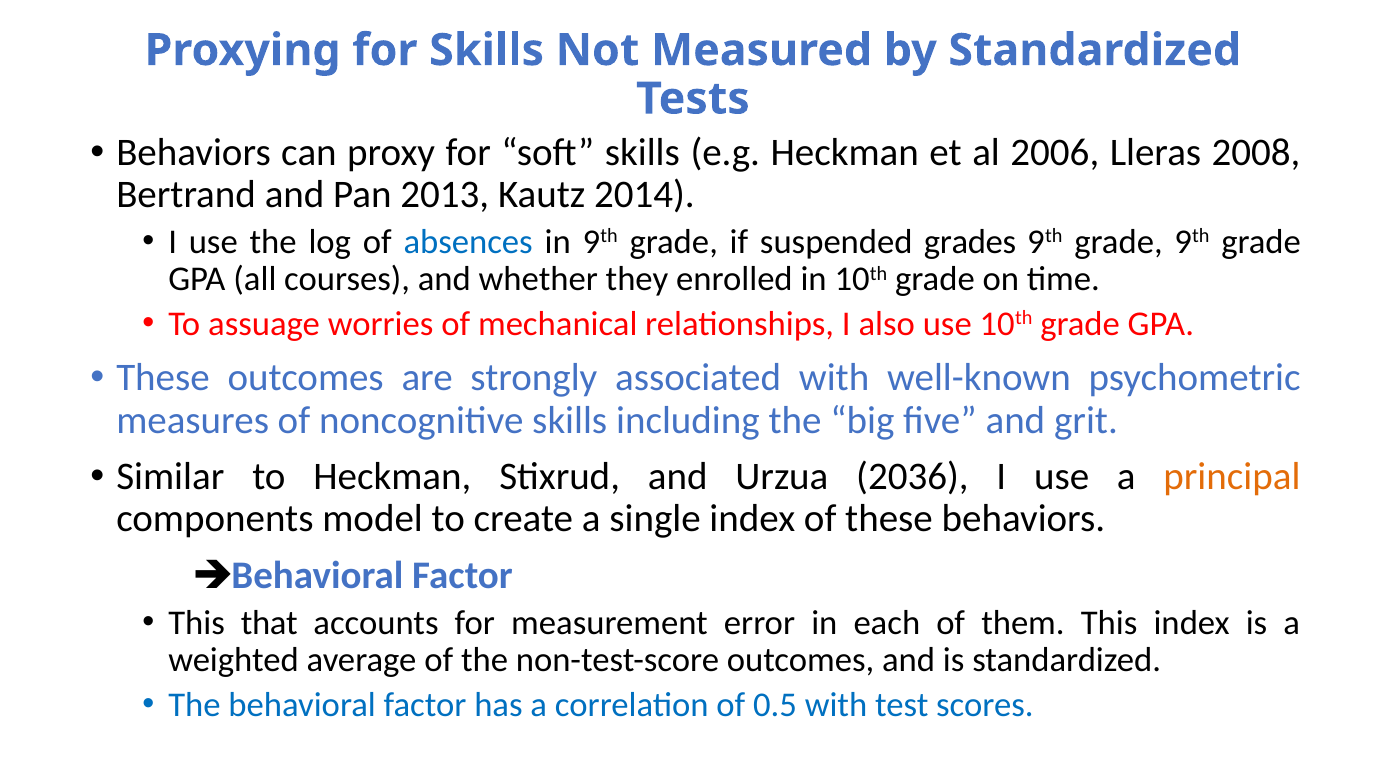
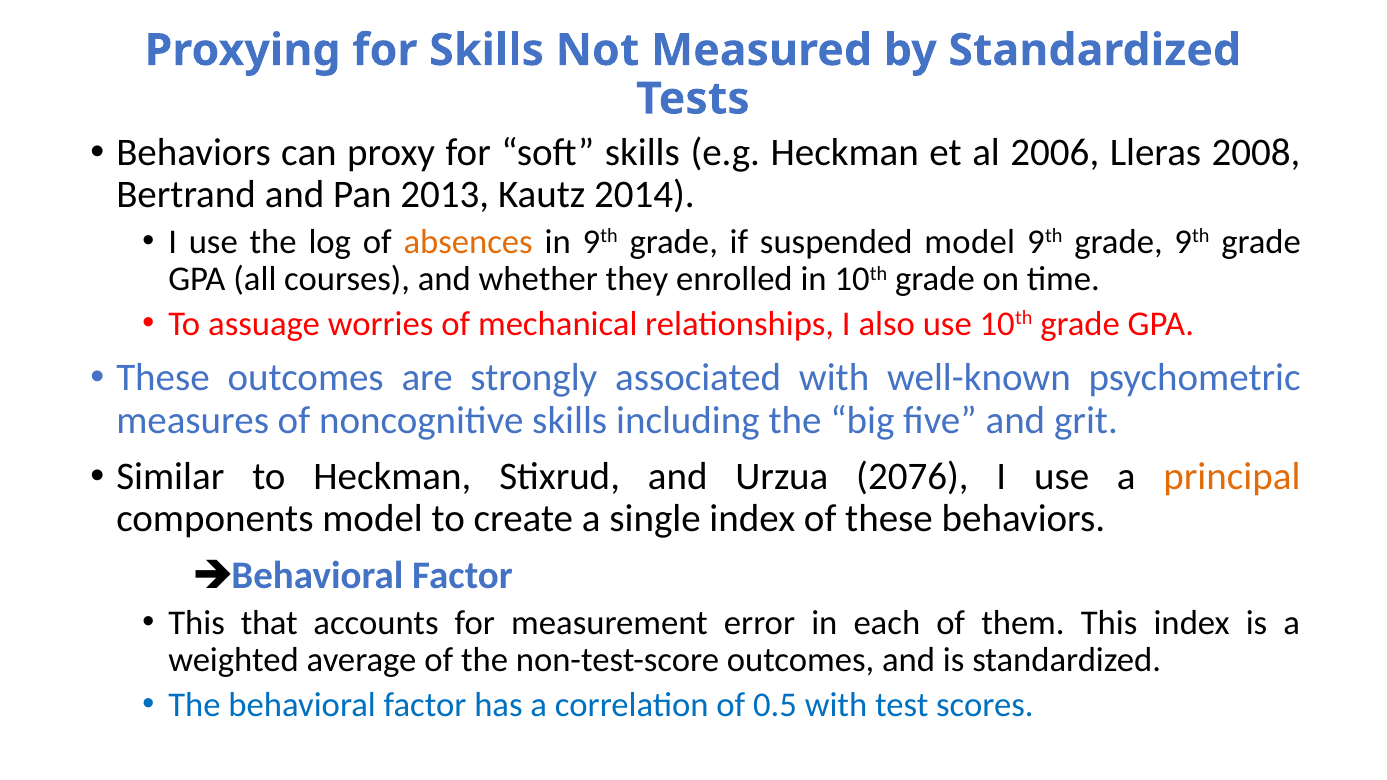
absences colour: blue -> orange
suspended grades: grades -> model
2036: 2036 -> 2076
